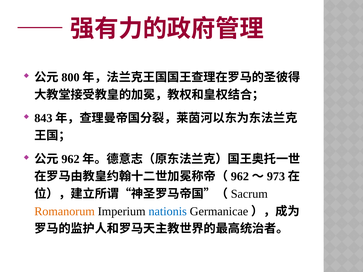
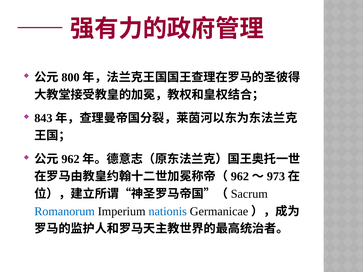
Romanorum colour: orange -> blue
